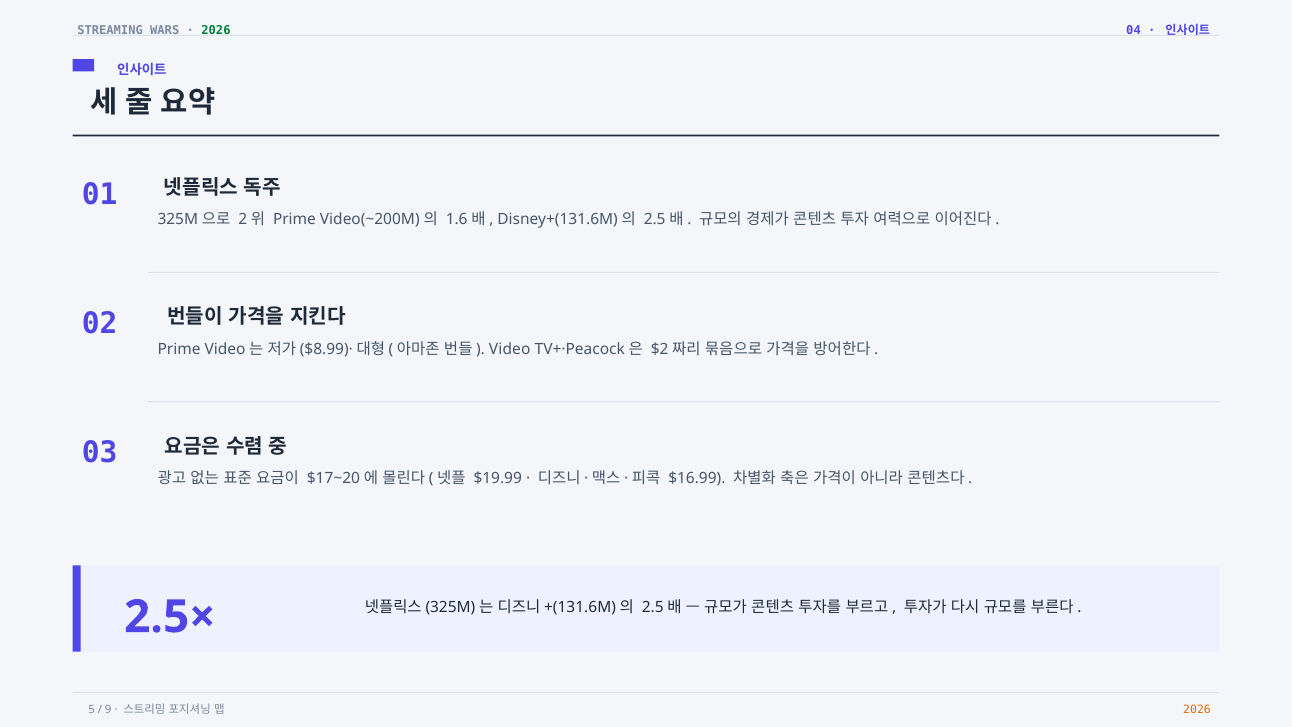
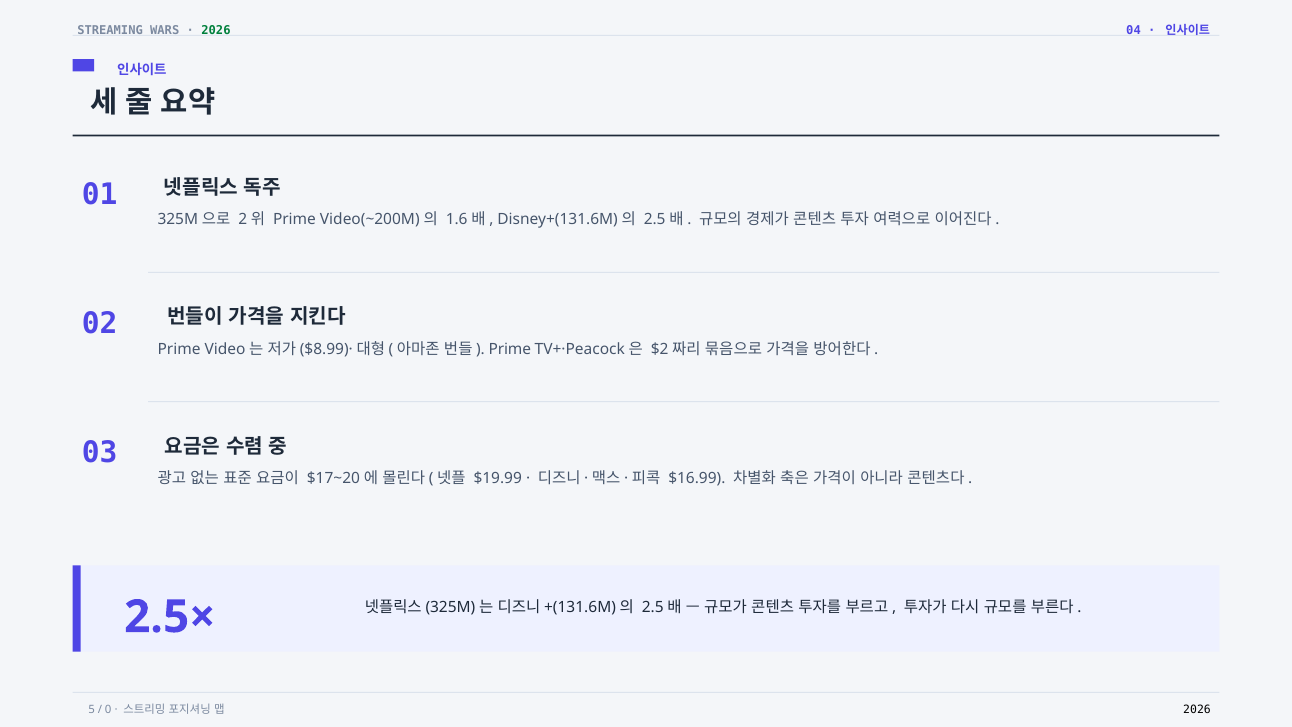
Video at (510, 349): Video -> Prime
9: 9 -> 0
2026 at (1197, 710) colour: orange -> black
